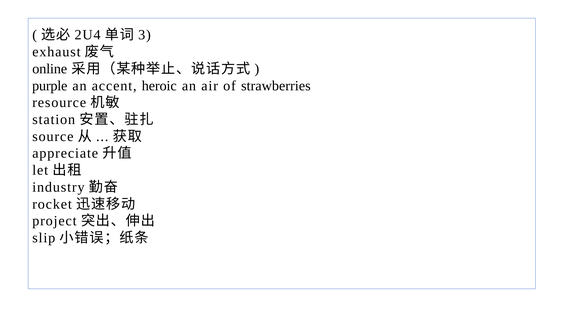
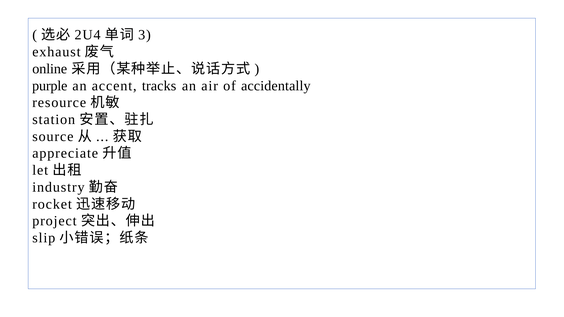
heroic: heroic -> tracks
strawberries: strawberries -> accidentally
